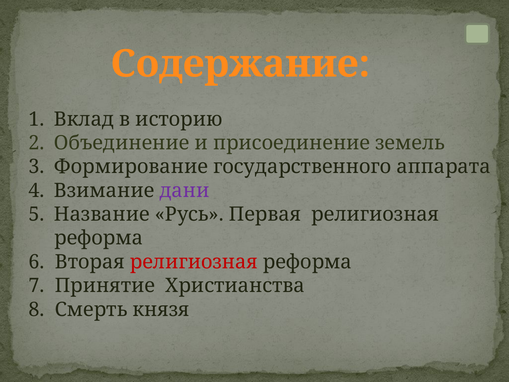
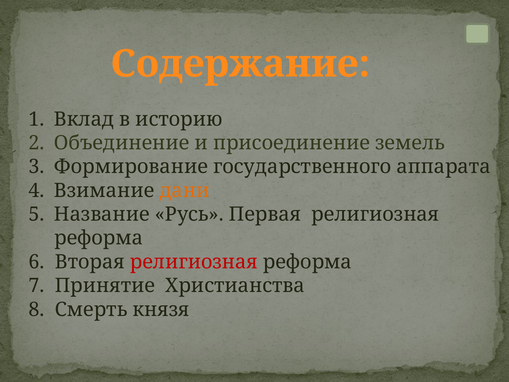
дани colour: purple -> orange
